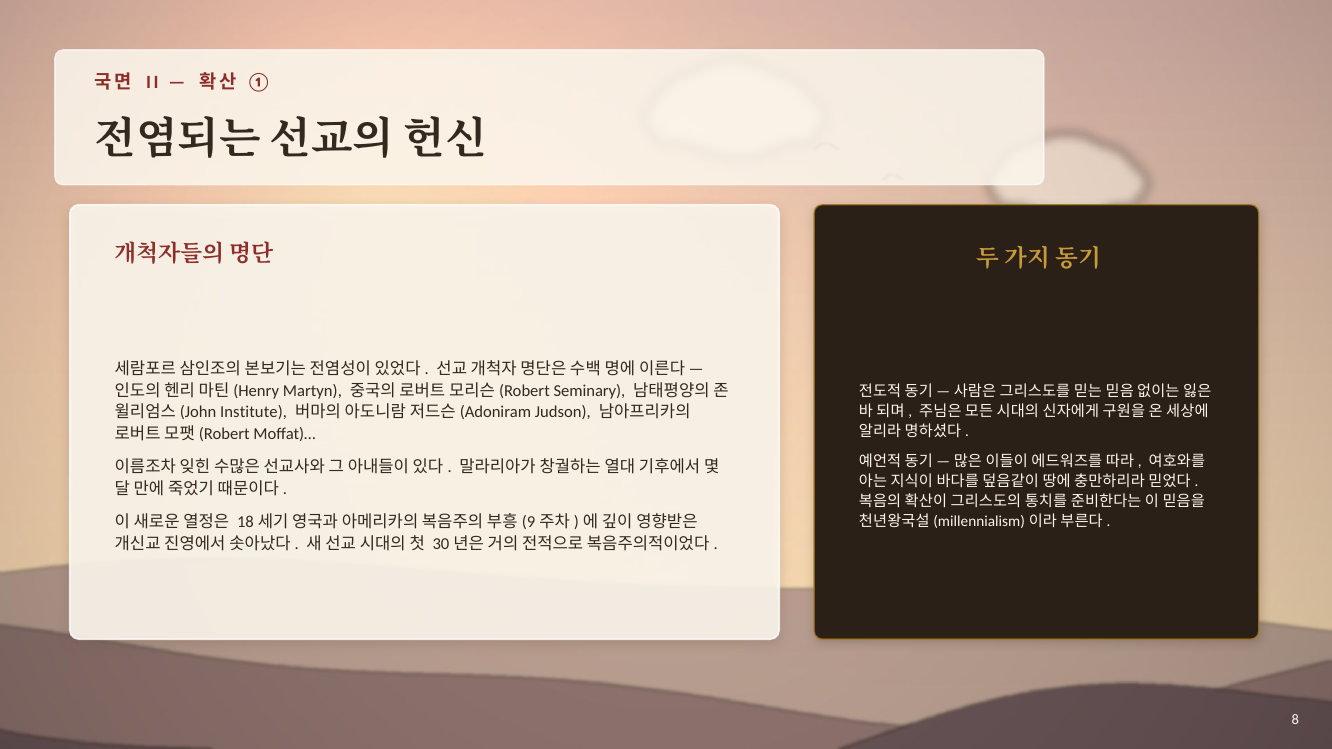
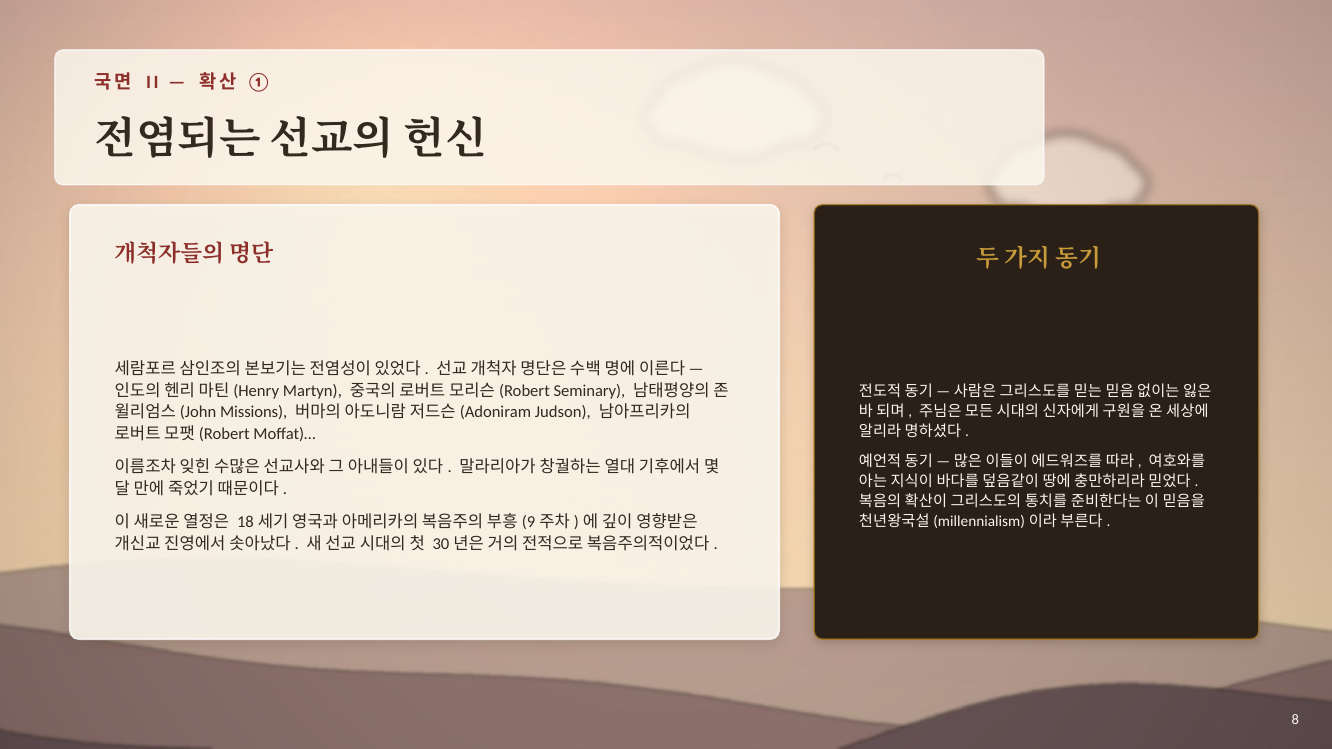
Institute: Institute -> Missions
